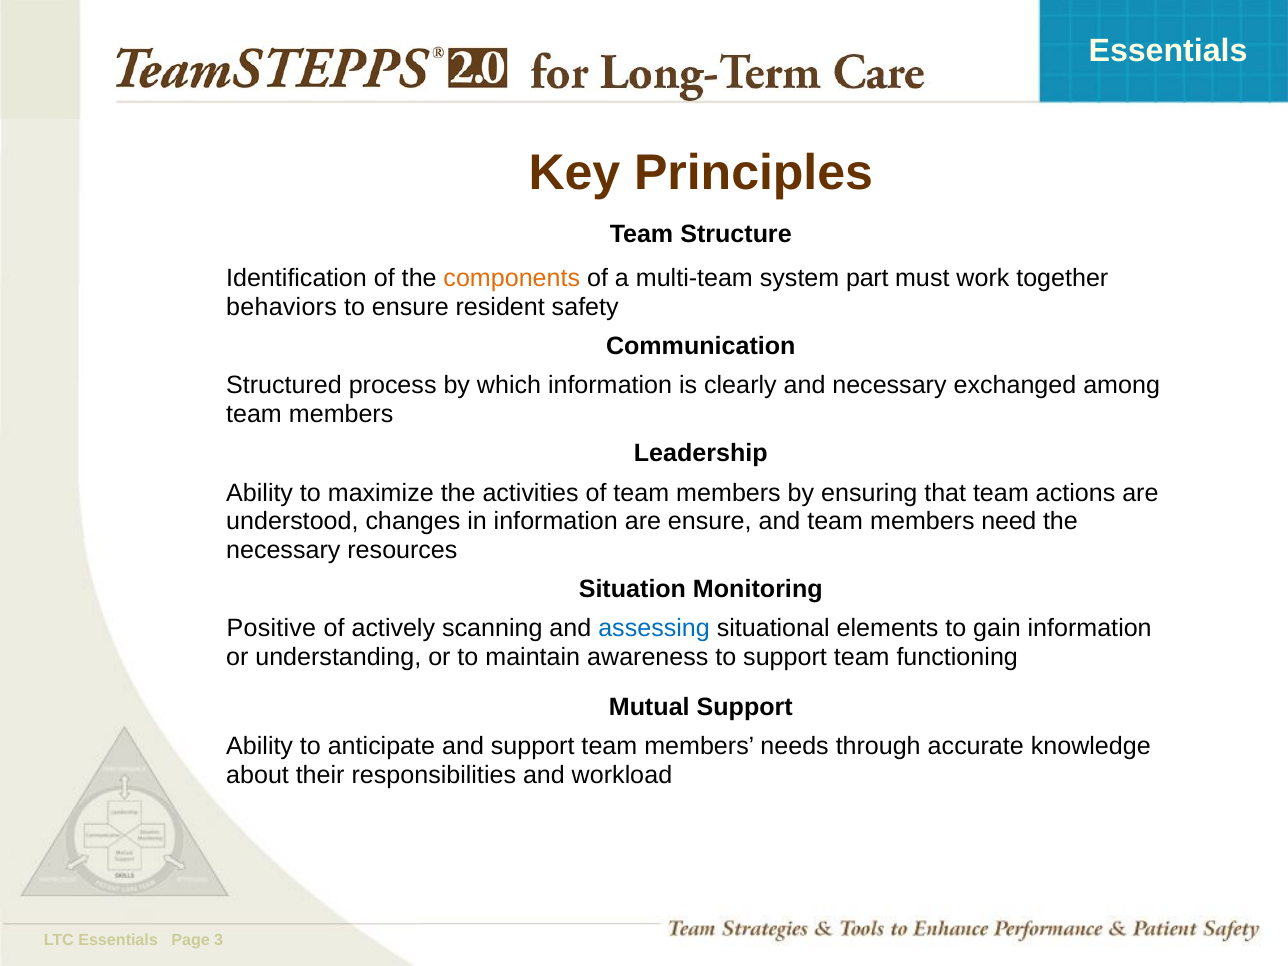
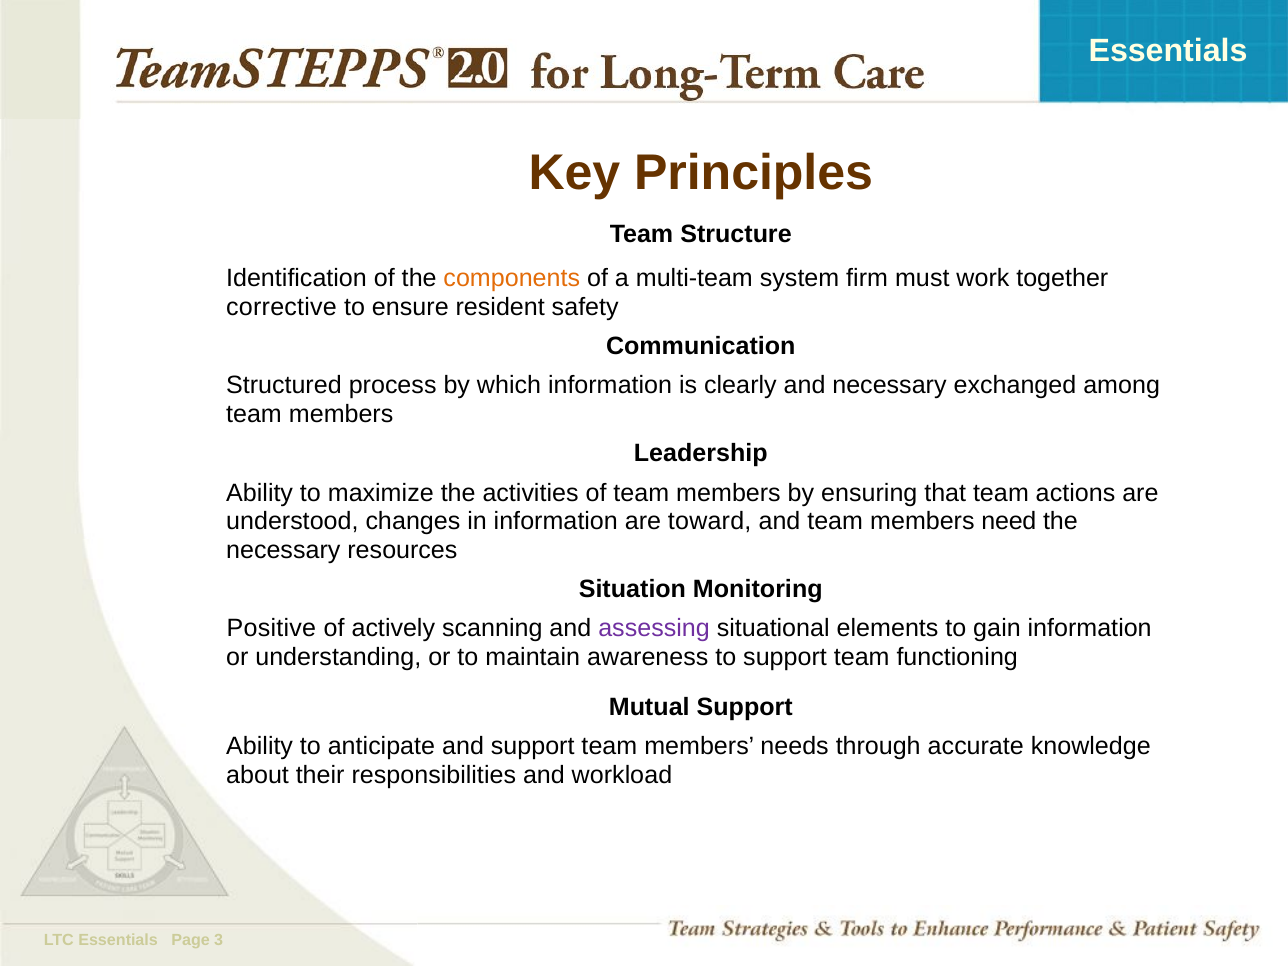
part: part -> firm
behaviors: behaviors -> corrective
are ensure: ensure -> toward
assessing colour: blue -> purple
